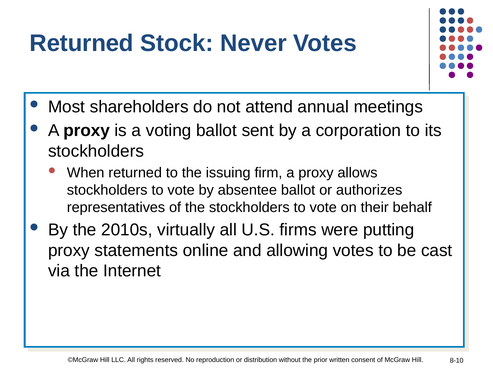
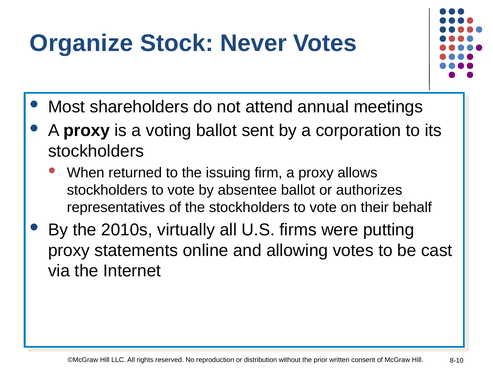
Returned at (82, 43): Returned -> Organize
